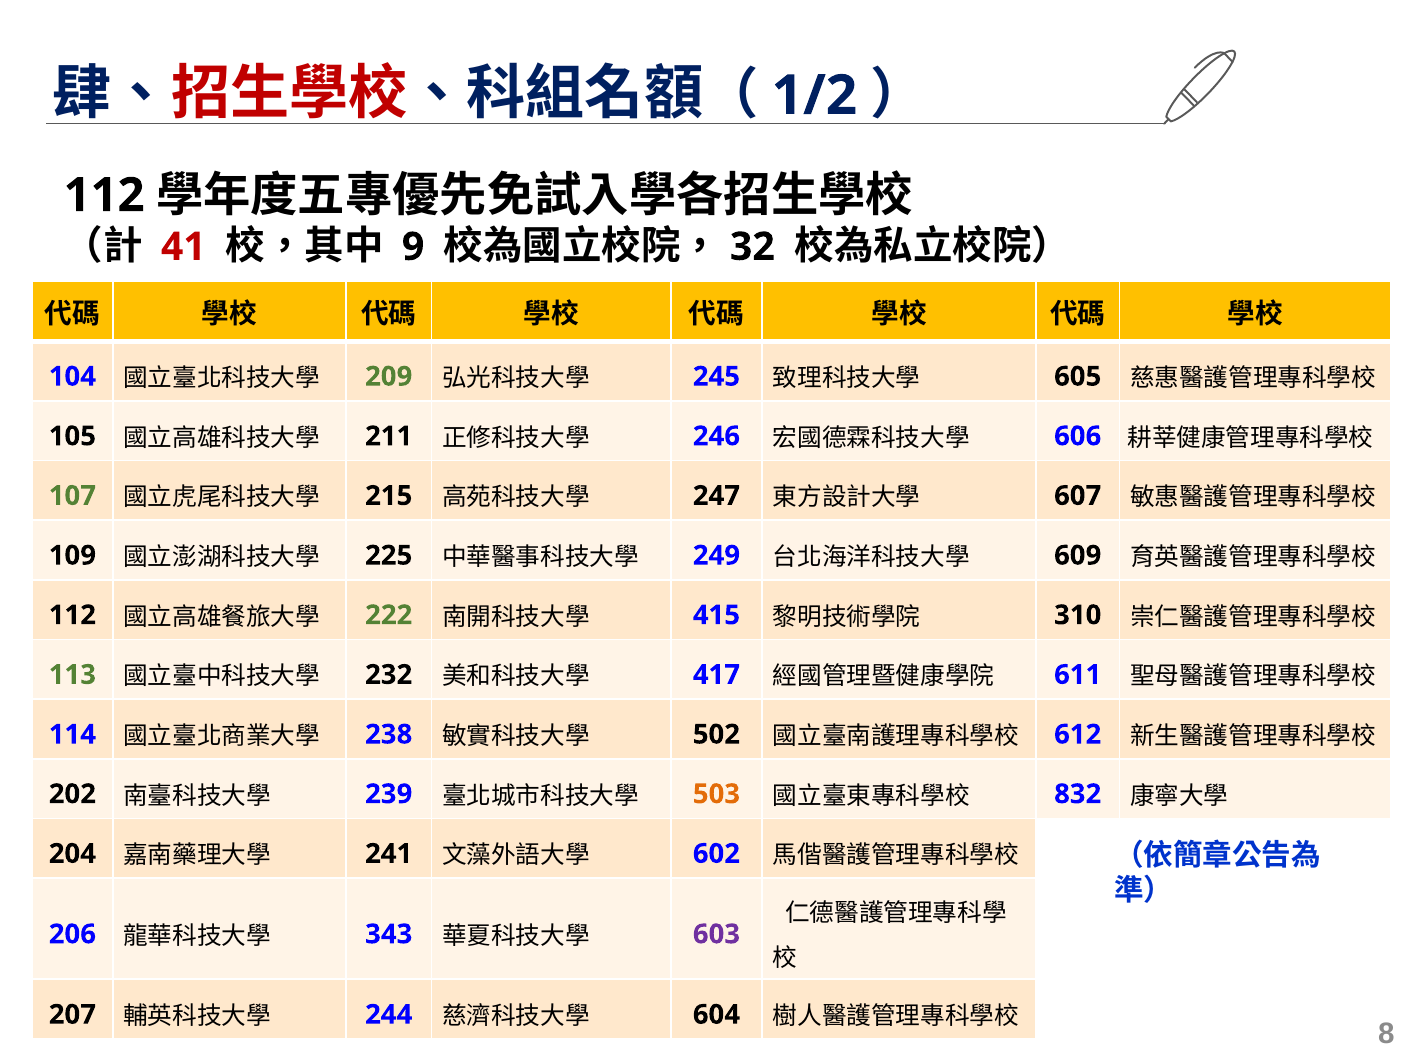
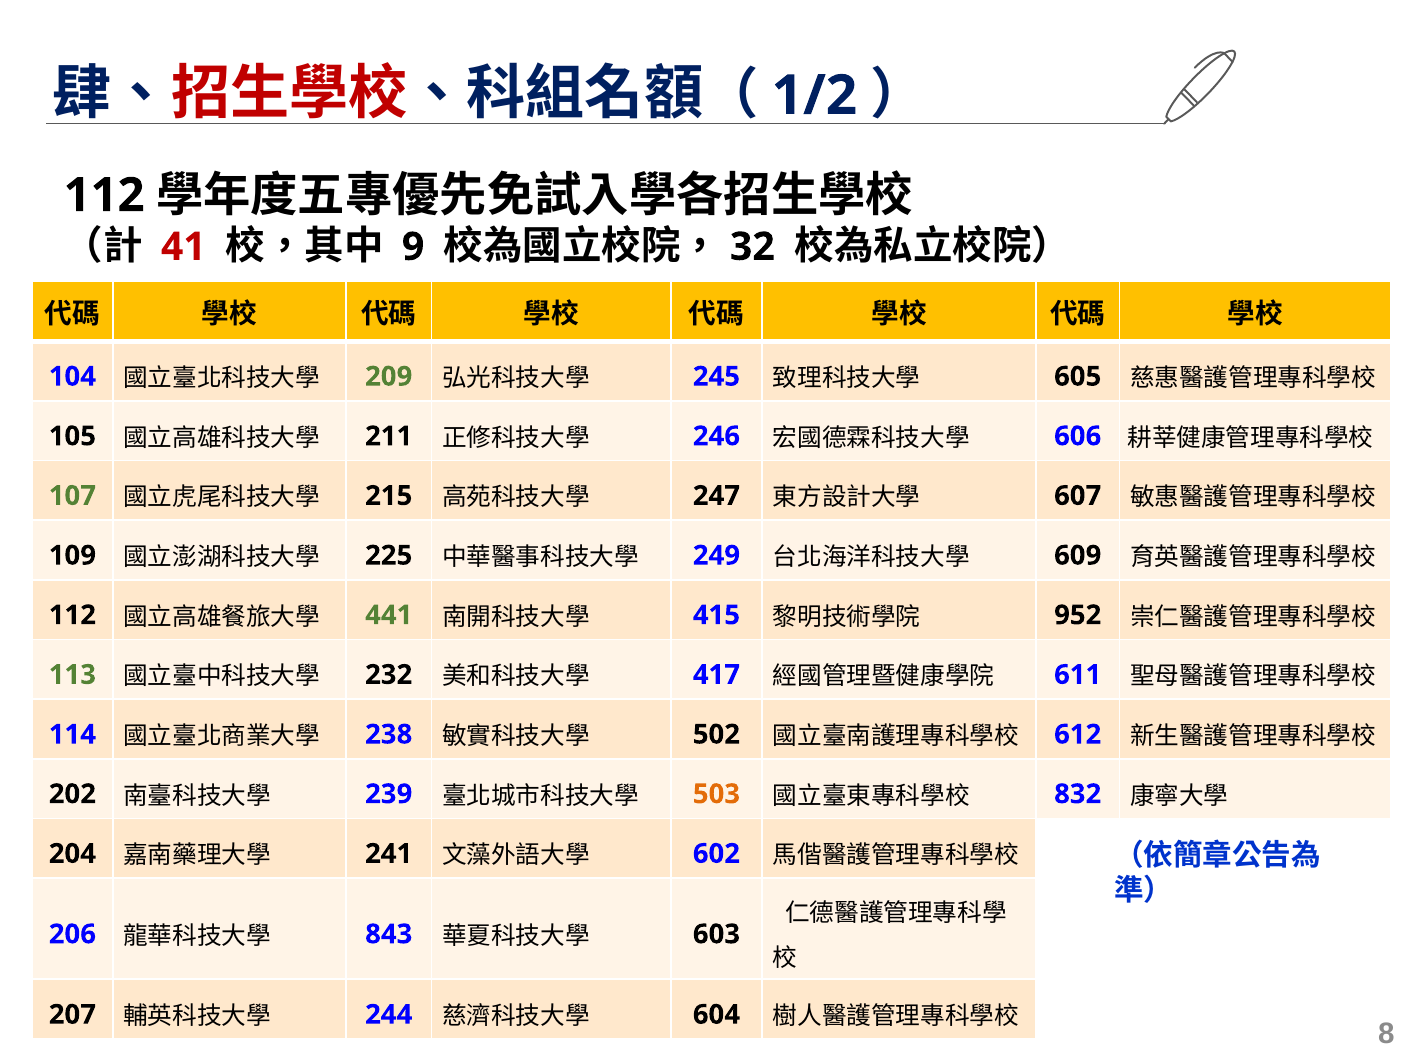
222: 222 -> 441
310: 310 -> 952
343: 343 -> 843
603 colour: purple -> black
